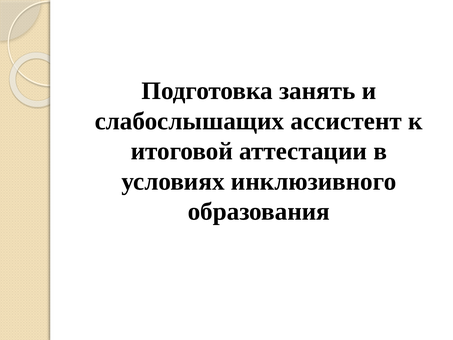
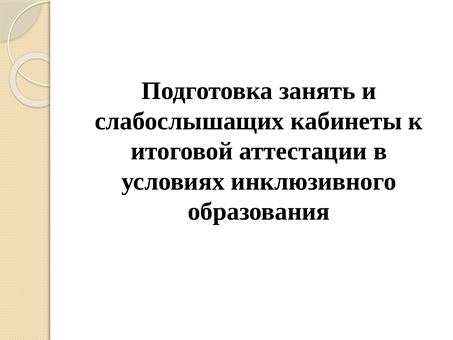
ассистент: ассистент -> кабинеты
